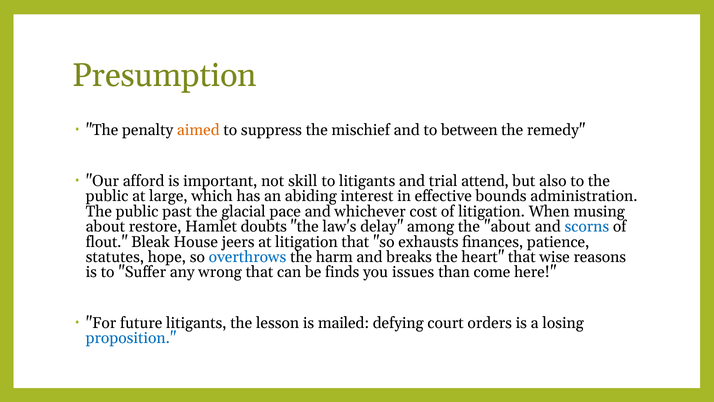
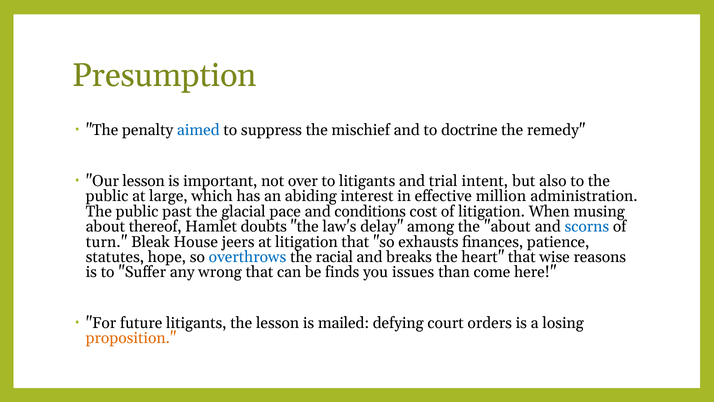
aimed colour: orange -> blue
between: between -> doctrine
Our afford: afford -> lesson
skill: skill -> over
attend: attend -> intent
bounds: bounds -> million
whichever: whichever -> conditions
restore: restore -> thereof
flout: flout -> turn
harm: harm -> racial
proposition colour: blue -> orange
